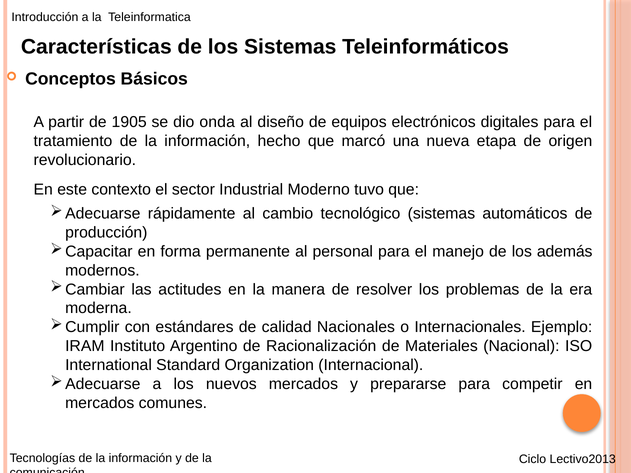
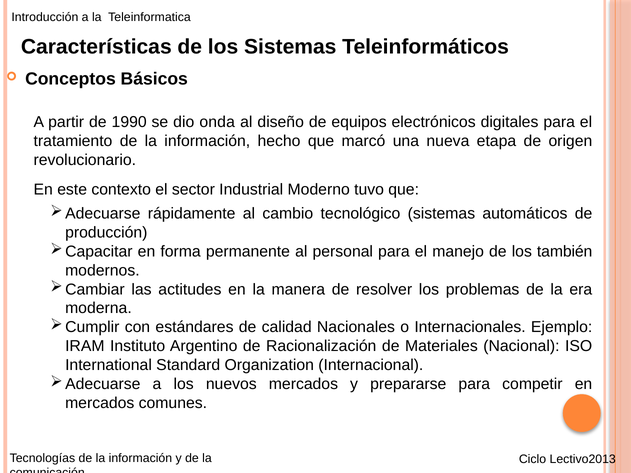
1905: 1905 -> 1990
además: además -> también
